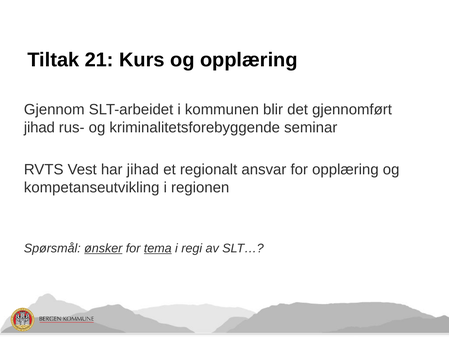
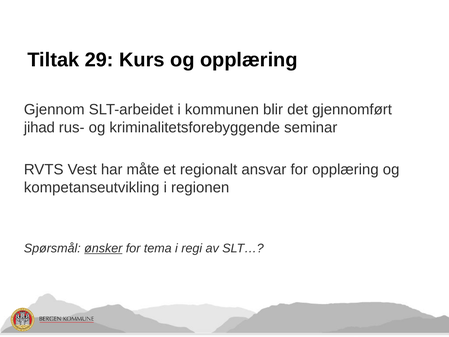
21: 21 -> 29
har jihad: jihad -> måte
tema underline: present -> none
